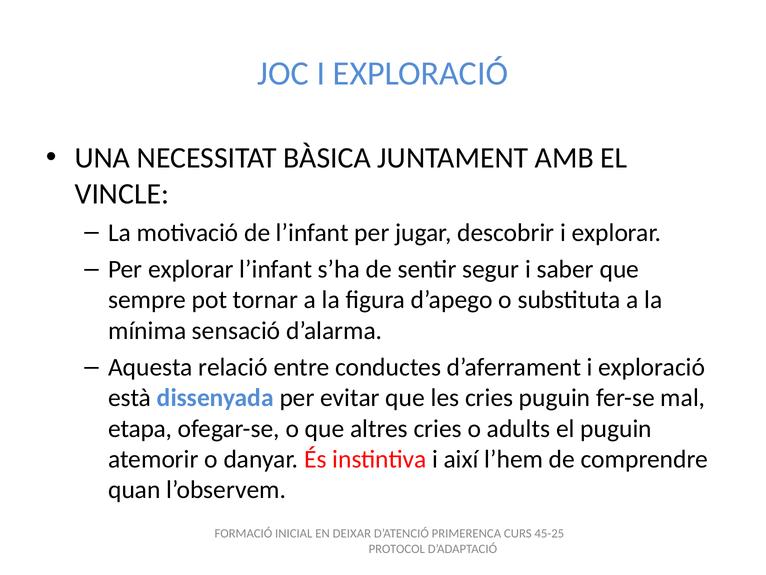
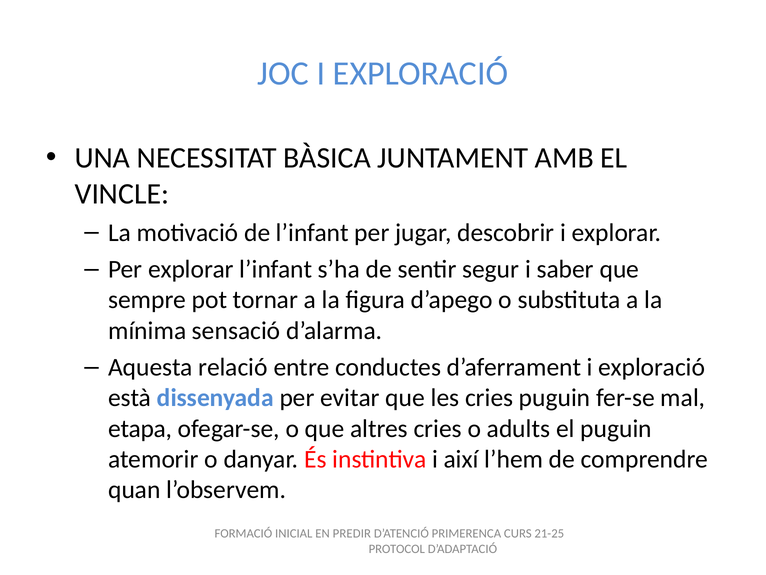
DEIXAR: DEIXAR -> PREDIR
45-25: 45-25 -> 21-25
